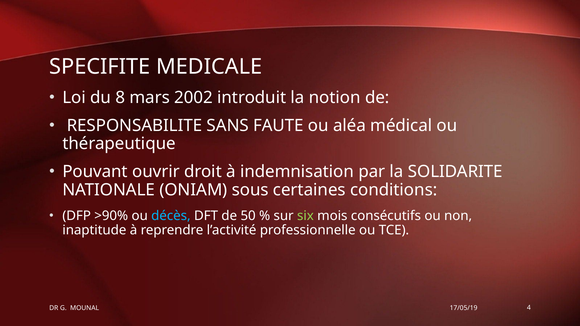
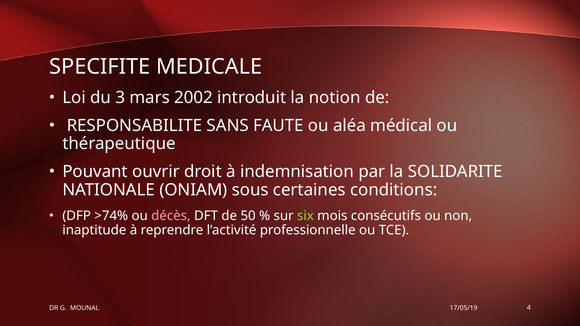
8: 8 -> 3
>90%: >90% -> >74%
décès colour: light blue -> pink
